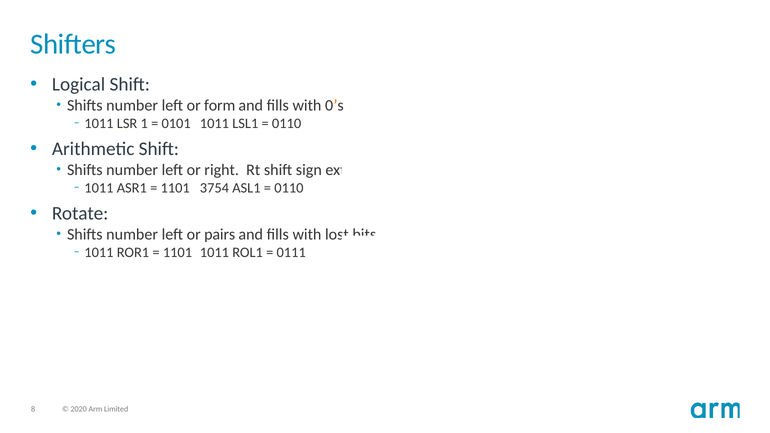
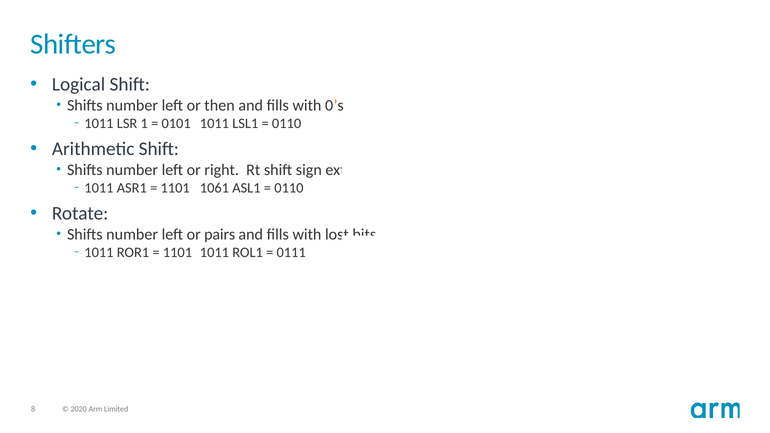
form: form -> then
3754: 3754 -> 1061
